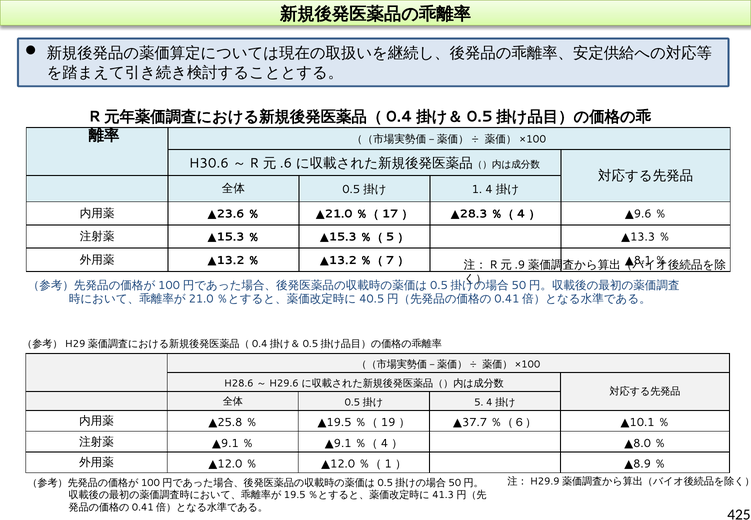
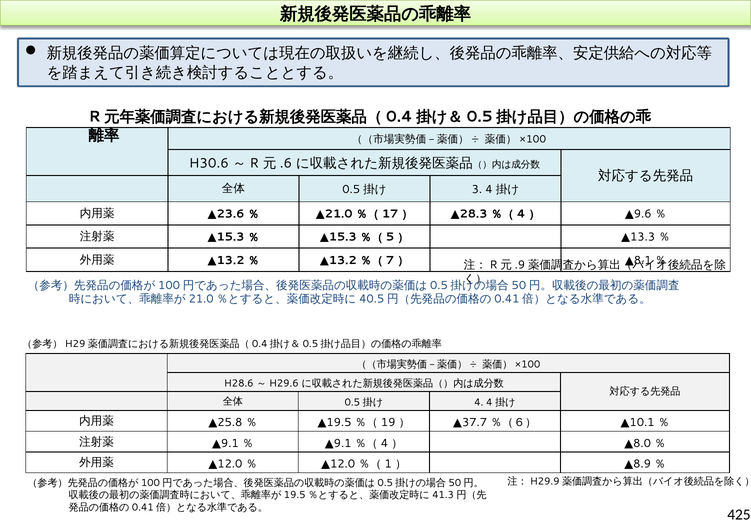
1 at (477, 189): 1 -> 3
5 at (479, 402): 5 -> 4
